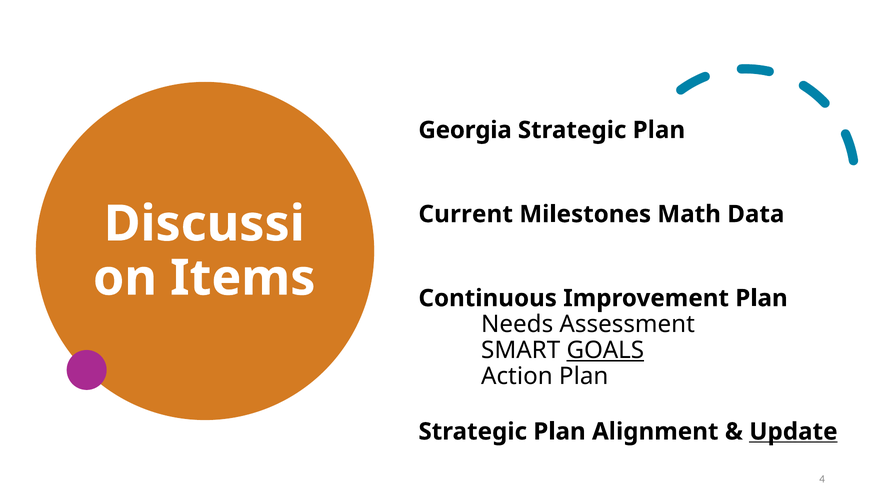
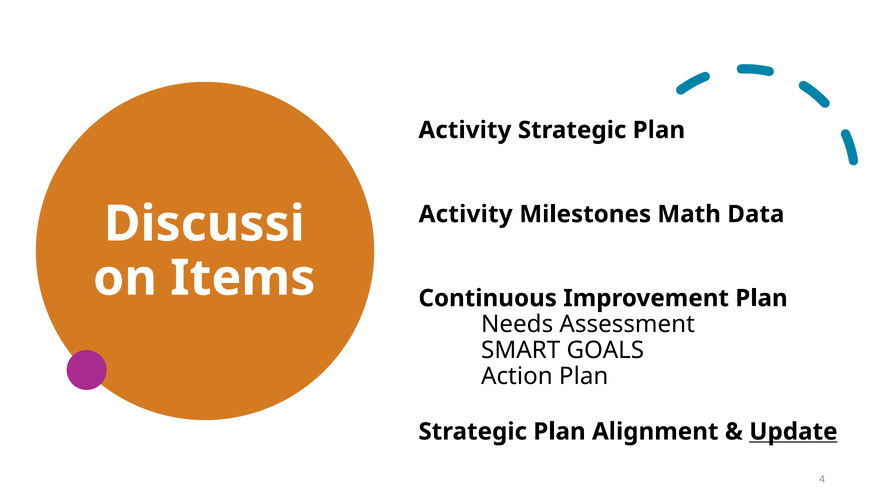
Georgia at (465, 130): Georgia -> Activity
Current at (466, 214): Current -> Activity
GOALS underline: present -> none
